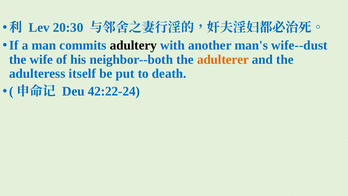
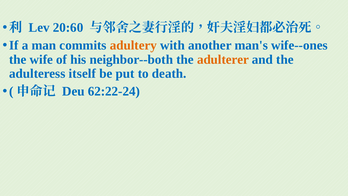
20:30: 20:30 -> 20:60
adultery colour: black -> orange
wife--dust: wife--dust -> wife--ones
42:22-24: 42:22-24 -> 62:22-24
